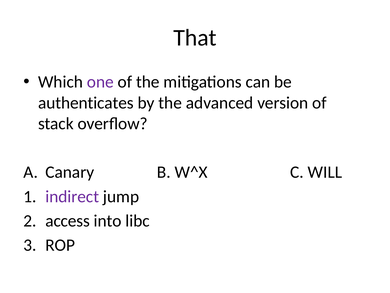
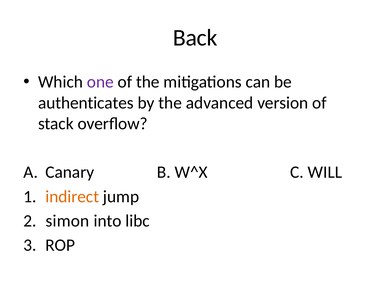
That: That -> Back
indirect colour: purple -> orange
access: access -> simon
